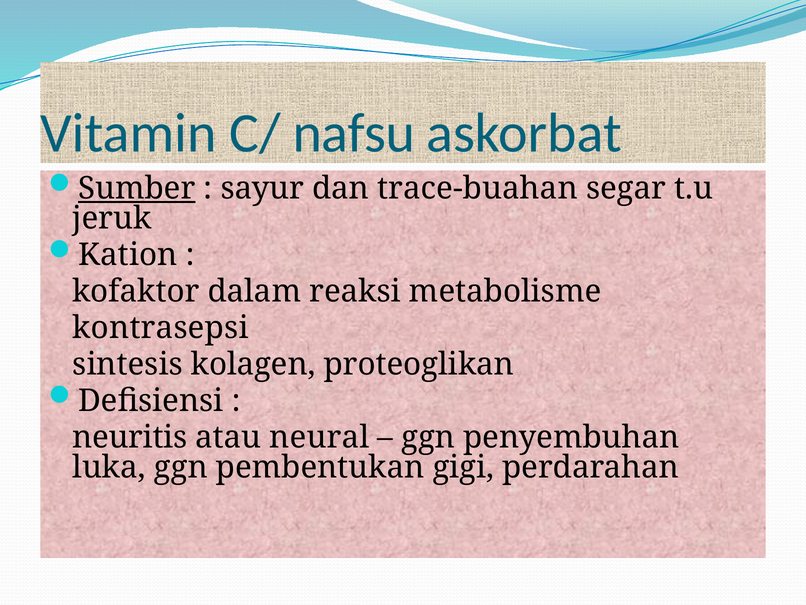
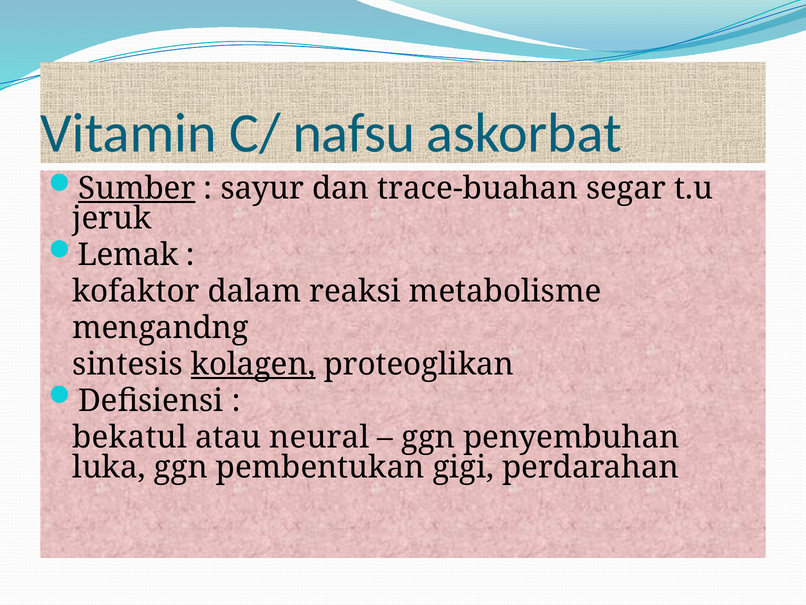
Kation: Kation -> Lemak
kontrasepsi: kontrasepsi -> mengandng
kolagen underline: none -> present
neuritis: neuritis -> bekatul
